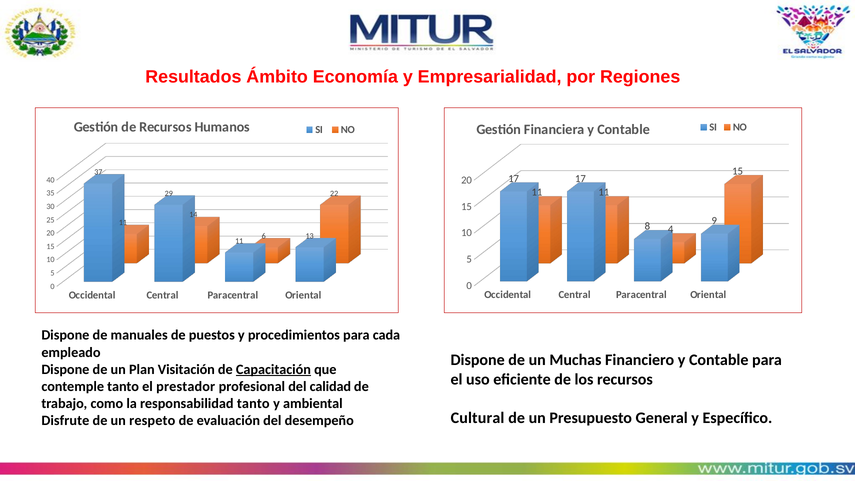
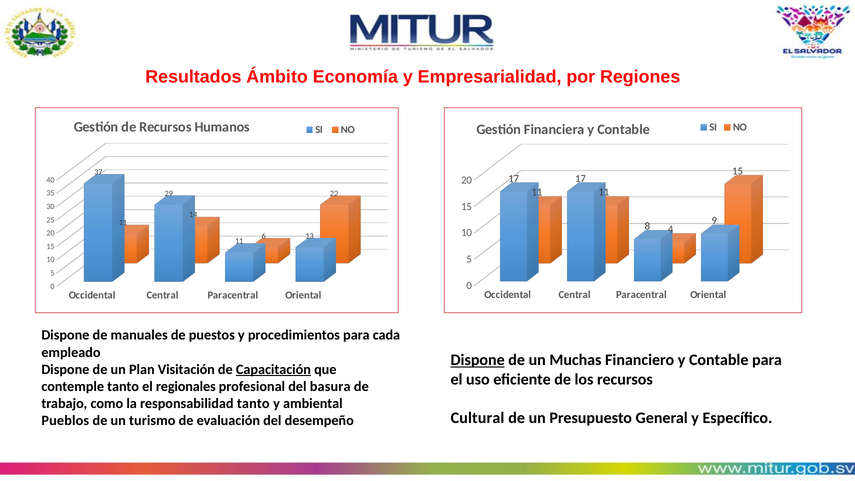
Dispone at (478, 360) underline: none -> present
prestador: prestador -> regionales
calidad: calidad -> basura
Disfrute: Disfrute -> Pueblos
respeto: respeto -> turismo
